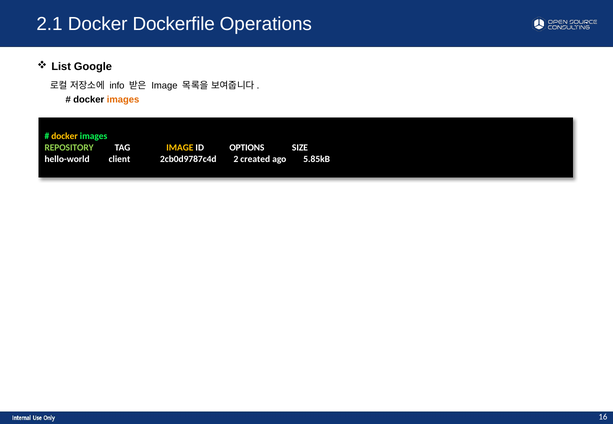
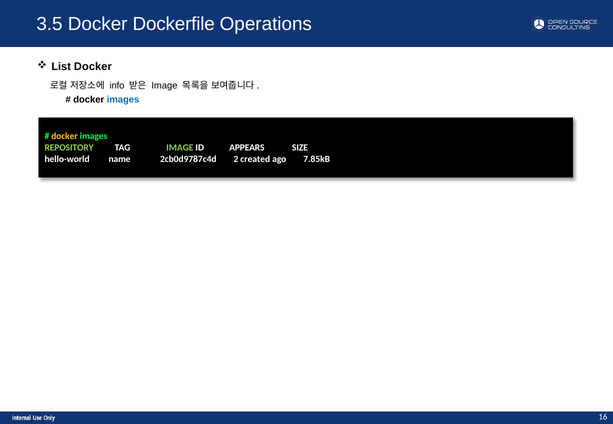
2.1: 2.1 -> 3.5
List Google: Google -> Docker
images at (123, 100) colour: orange -> blue
IMAGE at (180, 148) colour: yellow -> light green
OPTIONS: OPTIONS -> APPEARS
client: client -> name
5.85kB: 5.85kB -> 7.85kB
